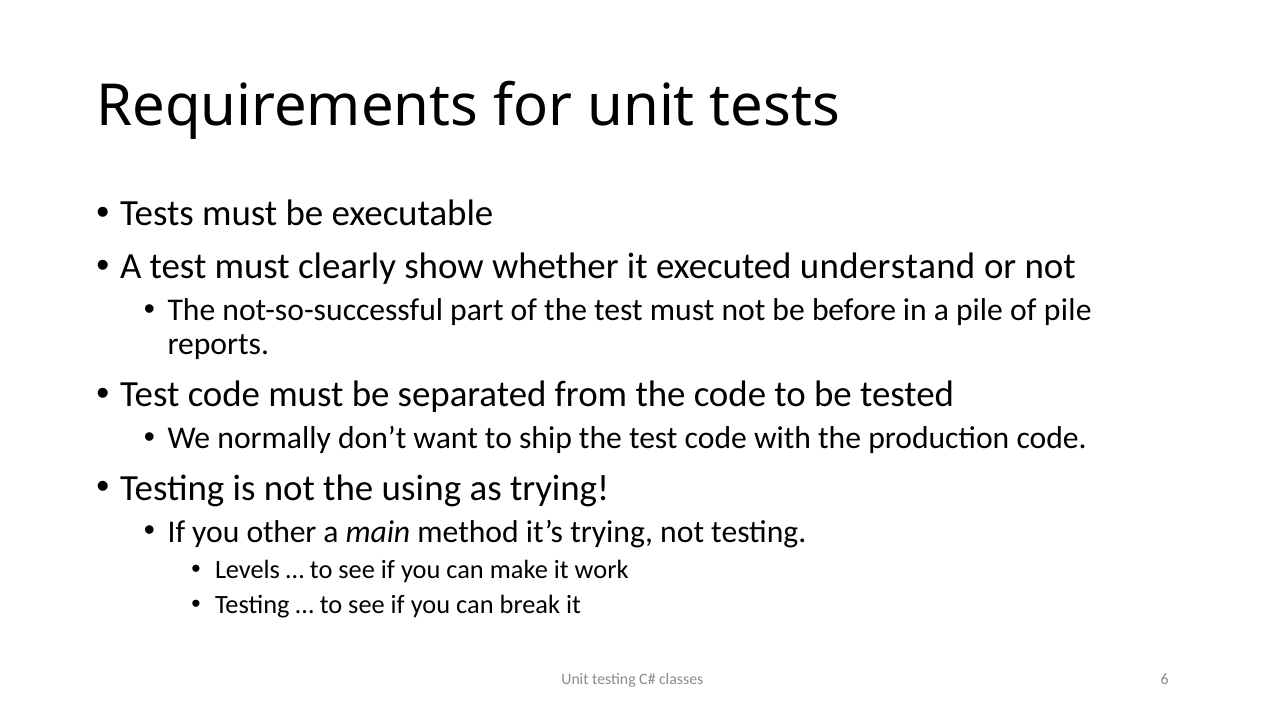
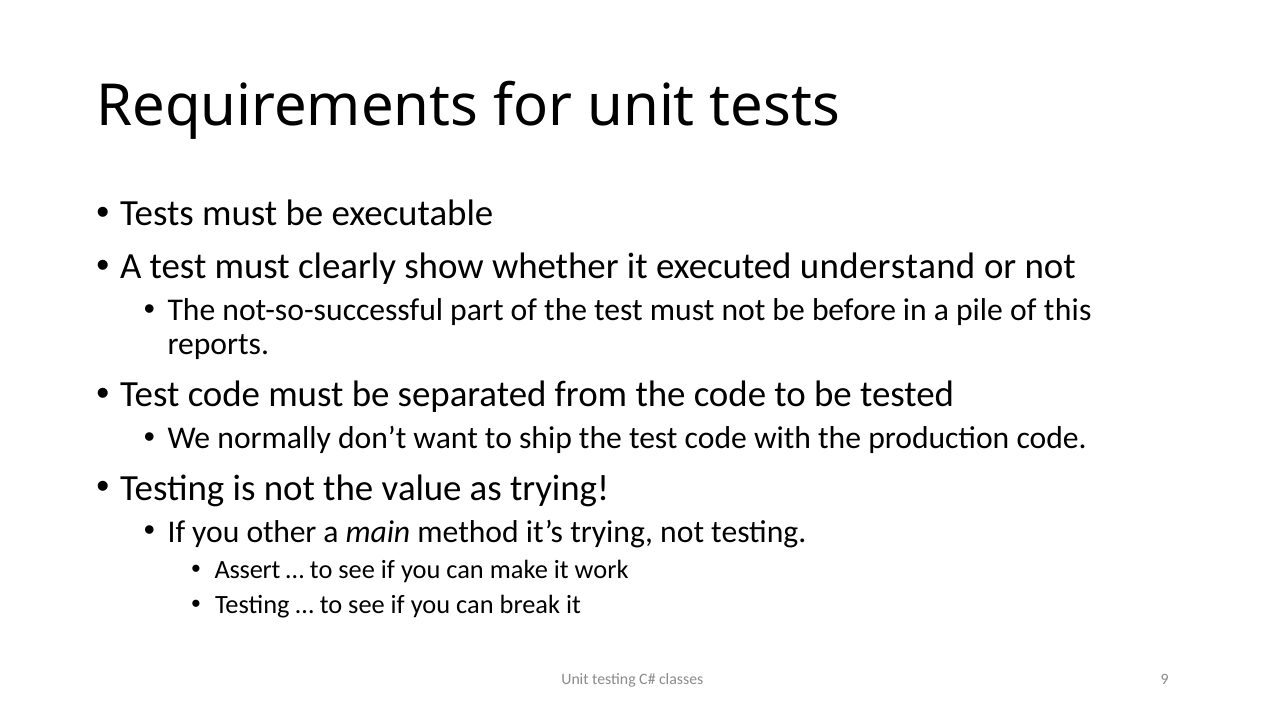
of pile: pile -> this
using: using -> value
Levels: Levels -> Assert
6: 6 -> 9
